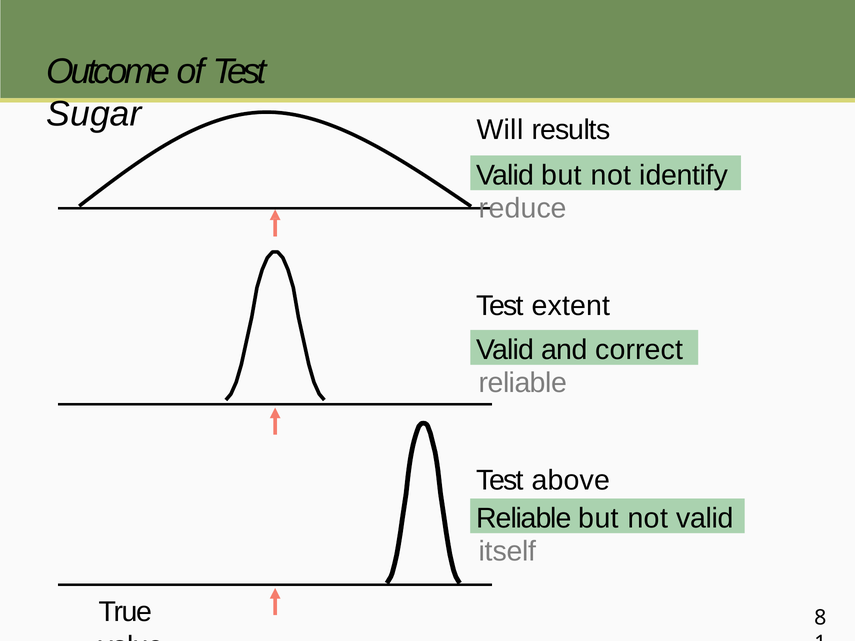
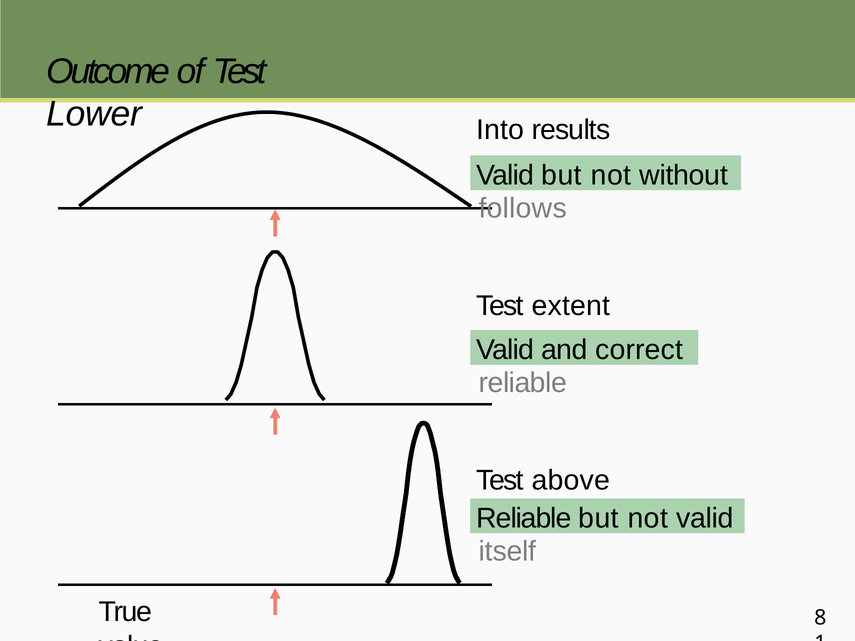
Sugar: Sugar -> Lower
Will: Will -> Into
identify: identify -> without
reduce: reduce -> follows
